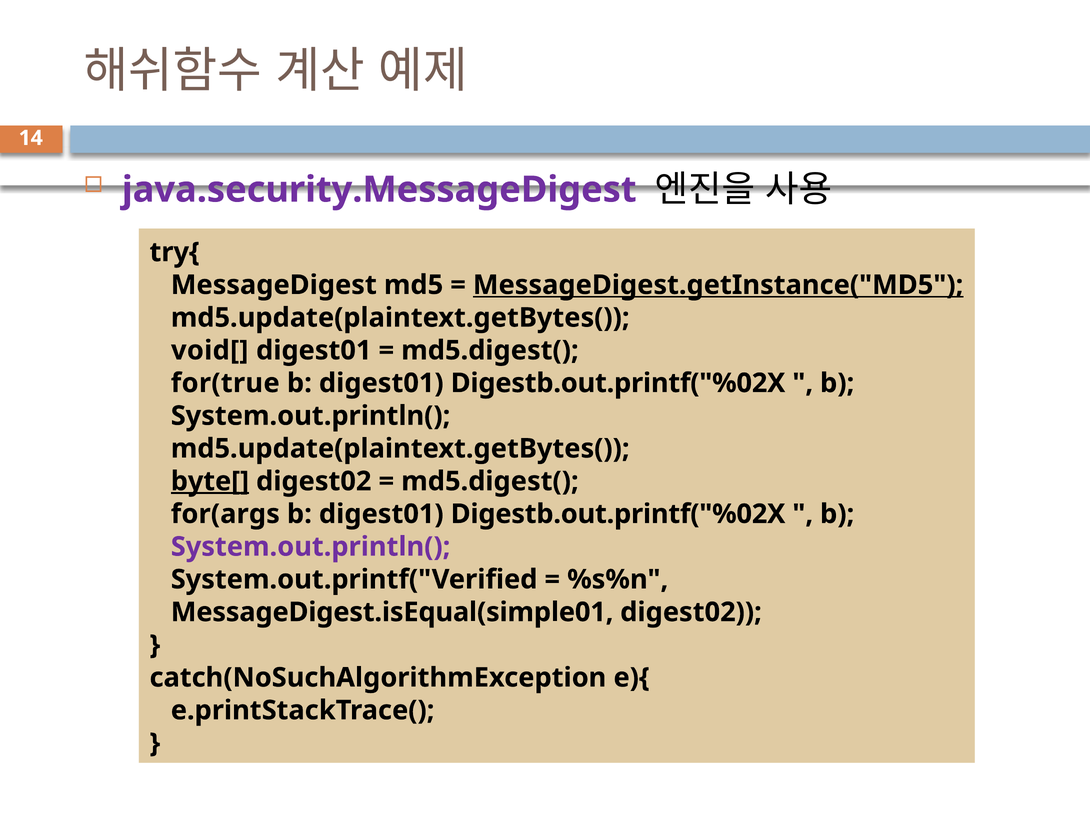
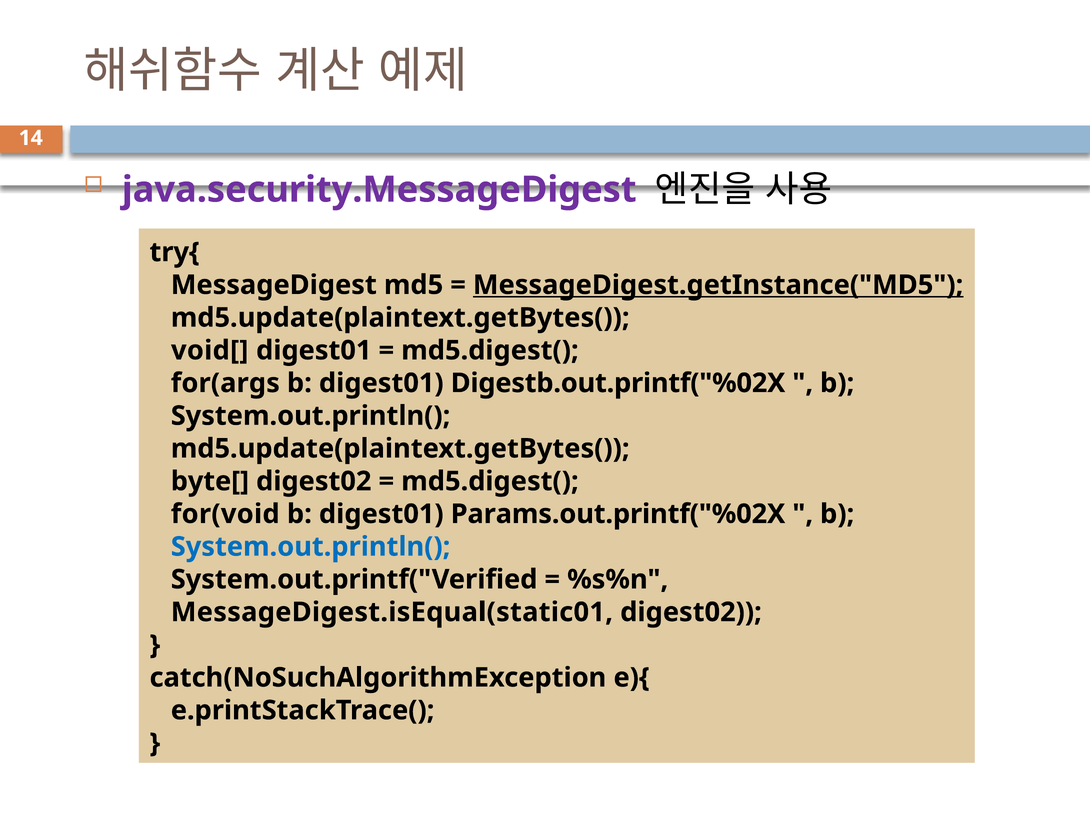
for(true: for(true -> for(args
byte[ underline: present -> none
for(args: for(args -> for(void
Digestb.out.printf("%02X at (618, 514): Digestb.out.printf("%02X -> Params.out.printf("%02X
System.out.println( at (311, 546) colour: purple -> blue
MessageDigest.isEqual(simple01: MessageDigest.isEqual(simple01 -> MessageDigest.isEqual(static01
